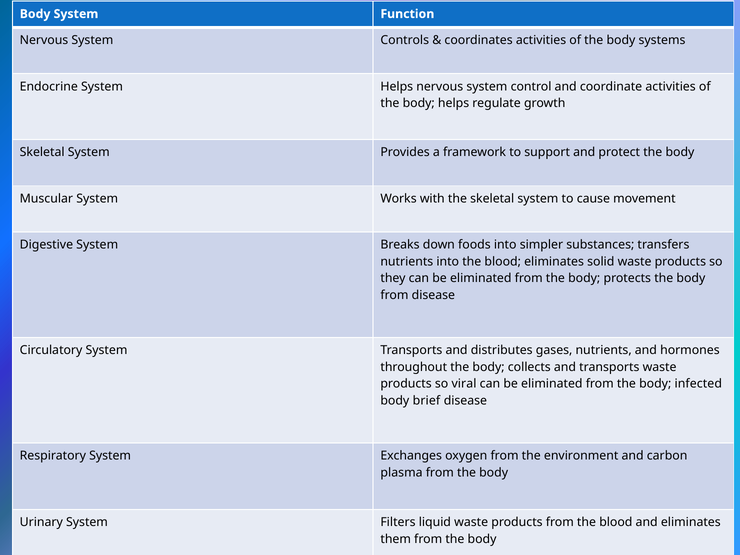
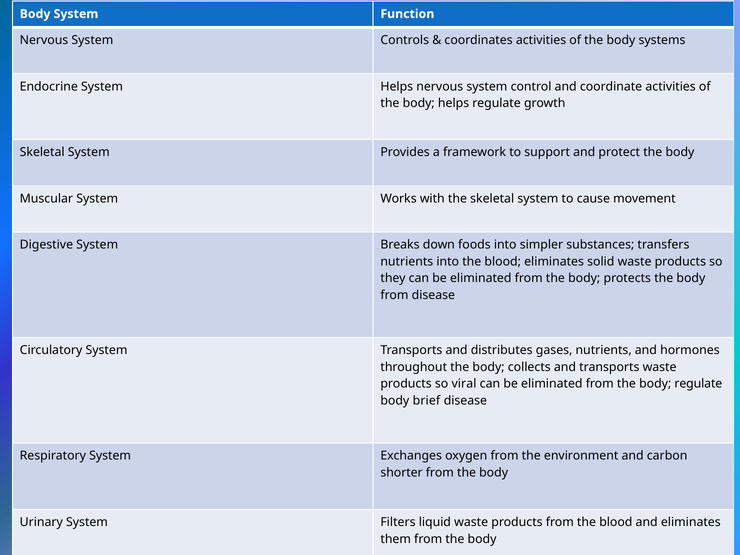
body infected: infected -> regulate
plasma: plasma -> shorter
